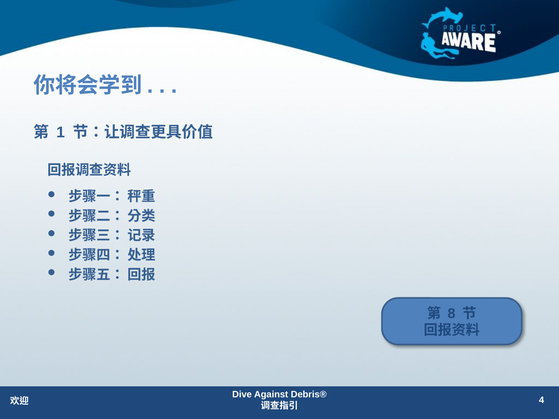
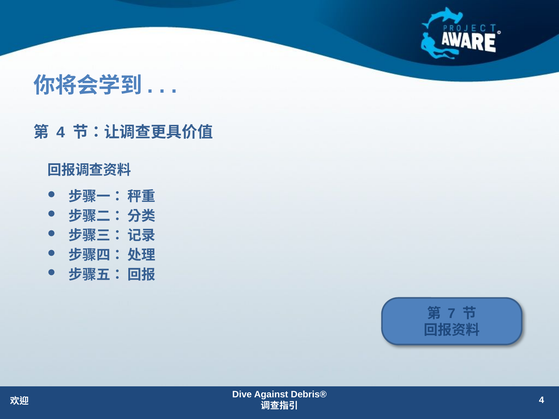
1 at (61, 132): 1 -> 4
8: 8 -> 7
